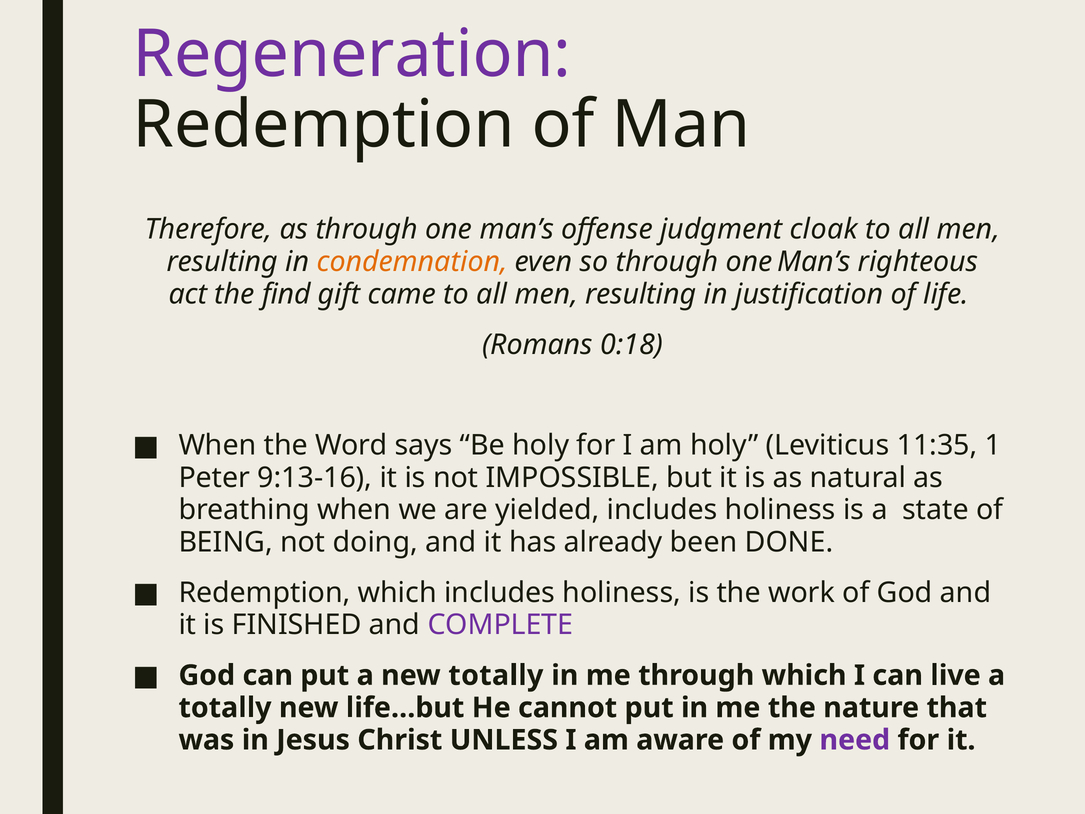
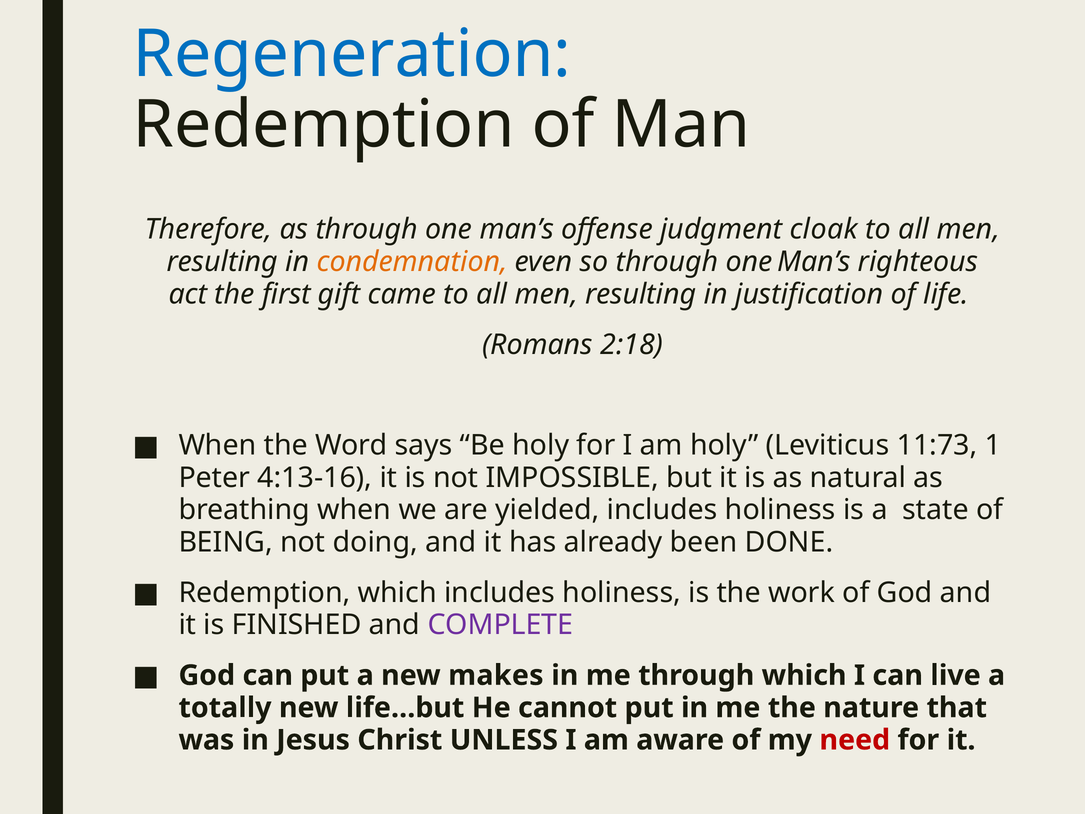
Regeneration colour: purple -> blue
find: find -> first
0:18: 0:18 -> 2:18
11:35: 11:35 -> 11:73
9:13-16: 9:13-16 -> 4:13-16
new totally: totally -> makes
need colour: purple -> red
